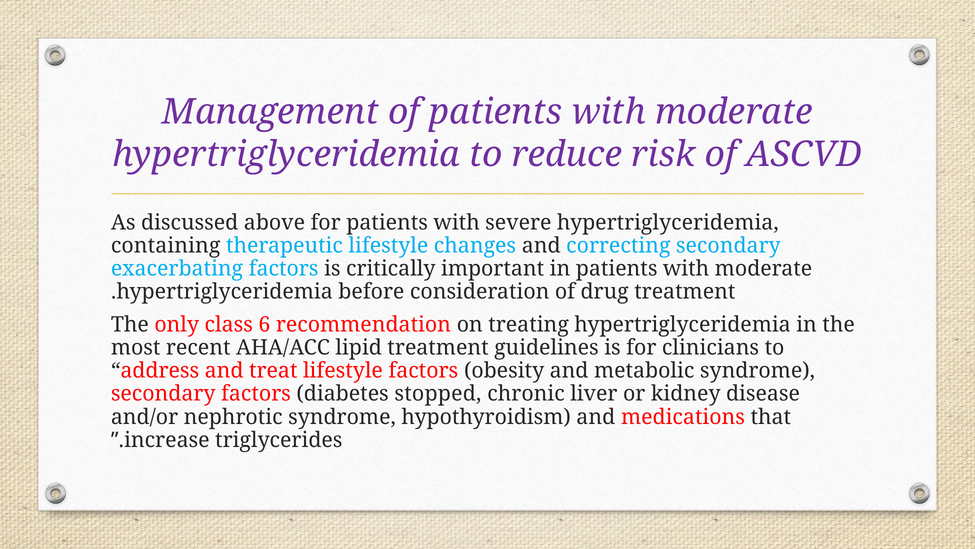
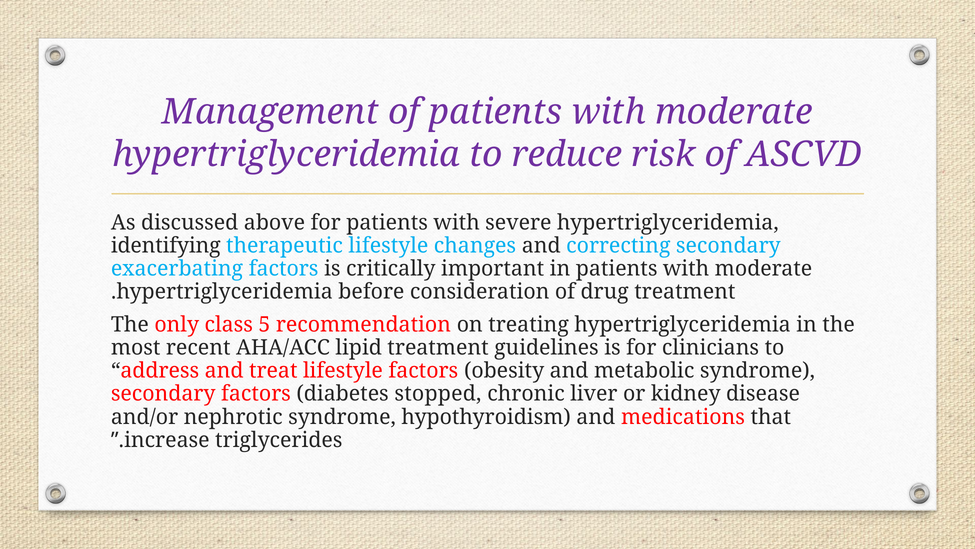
containing: containing -> identifying
6: 6 -> 5
